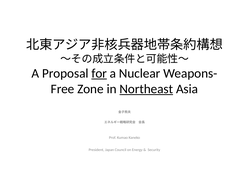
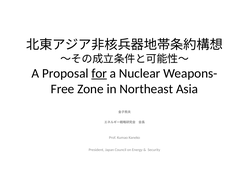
Northeast underline: present -> none
